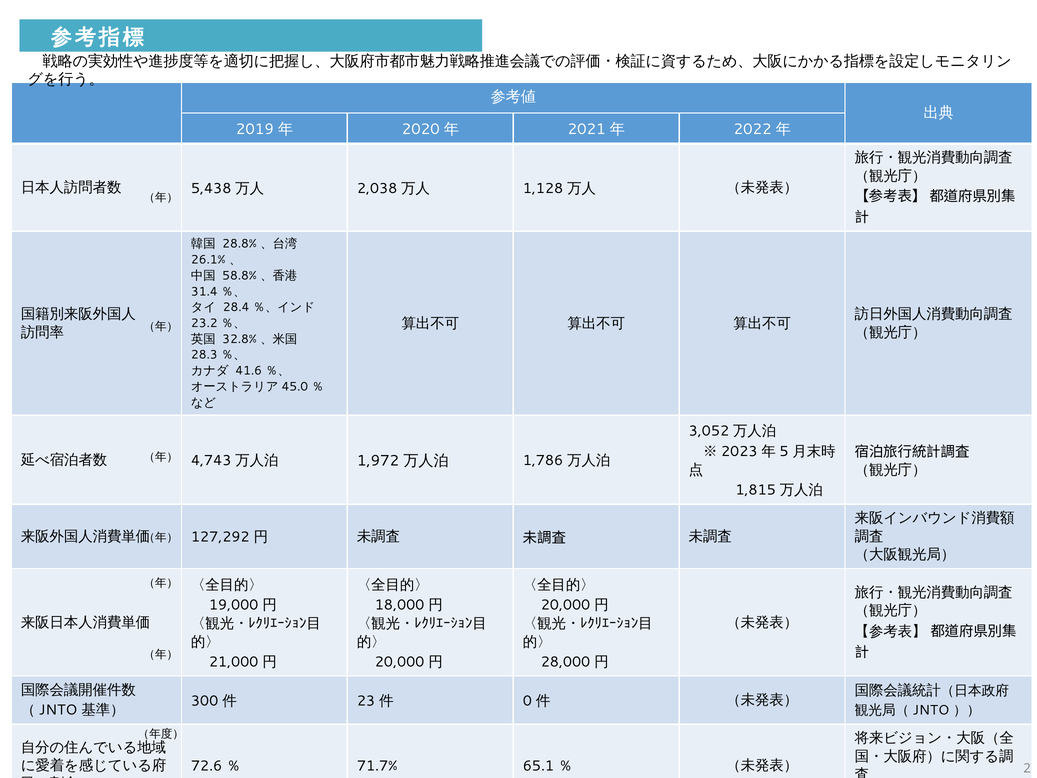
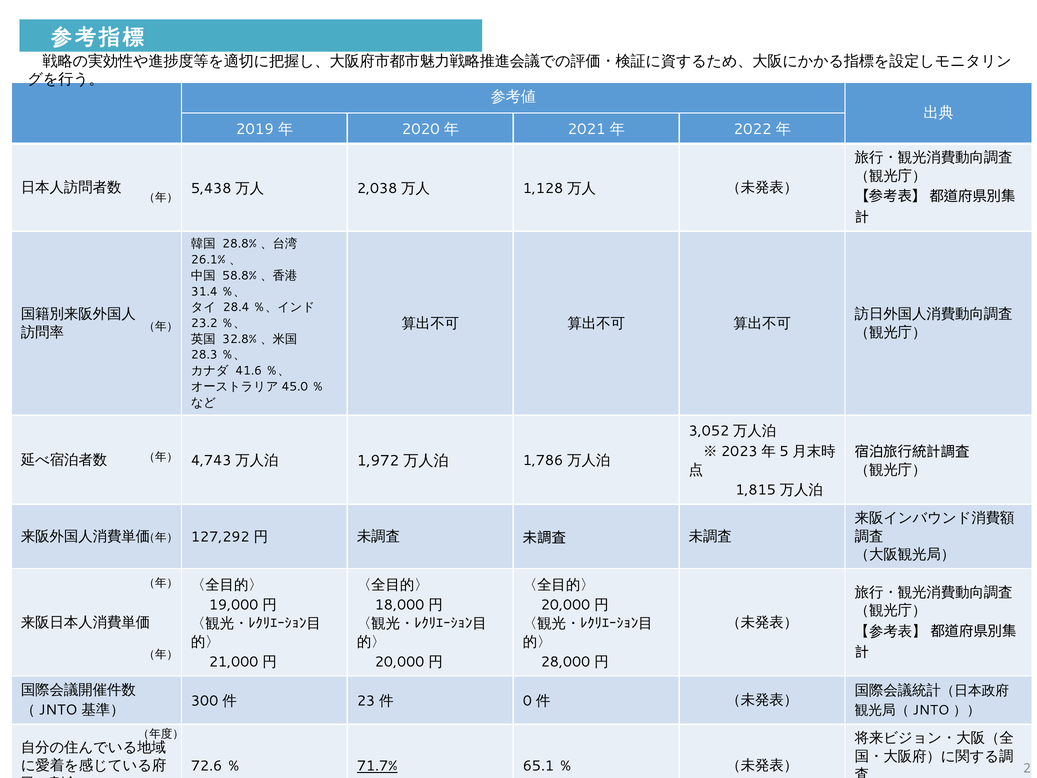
71.7% underline: none -> present
